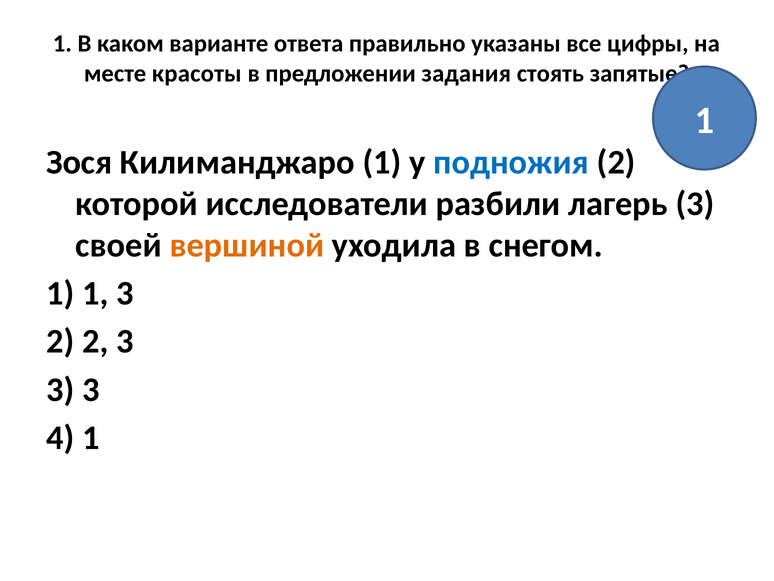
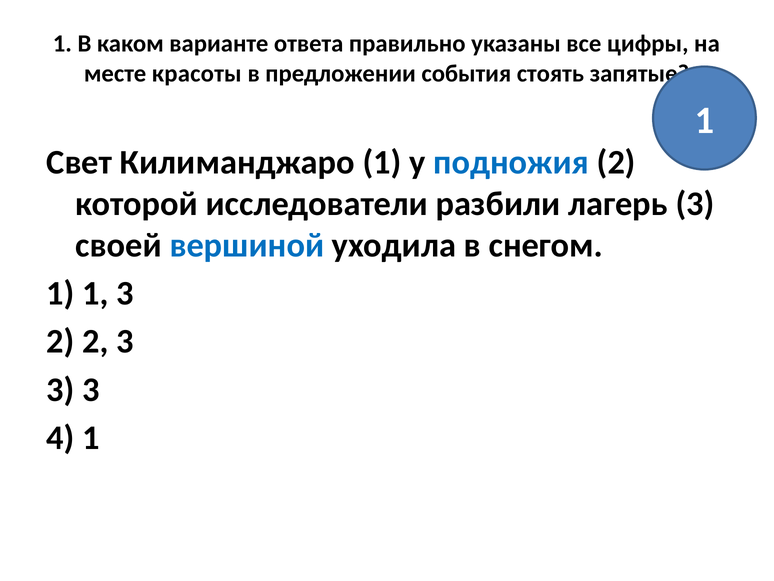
задания: задания -> события
Зося: Зося -> Свет
вершиной colour: orange -> blue
